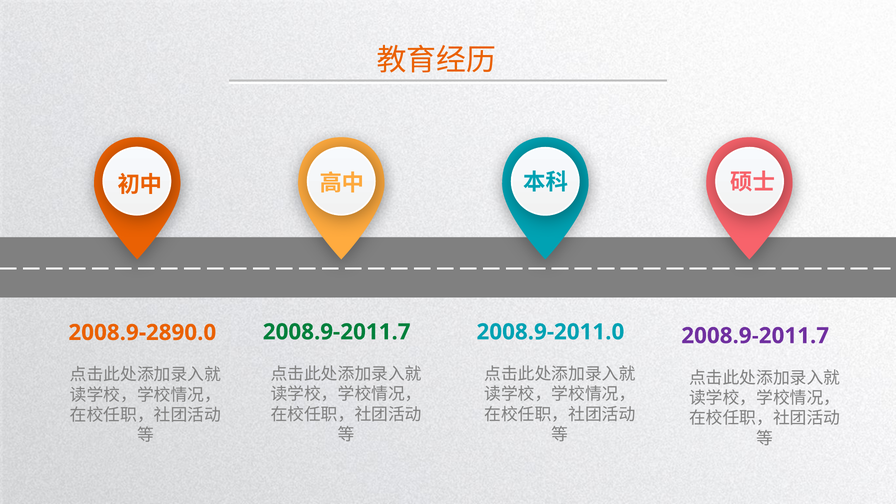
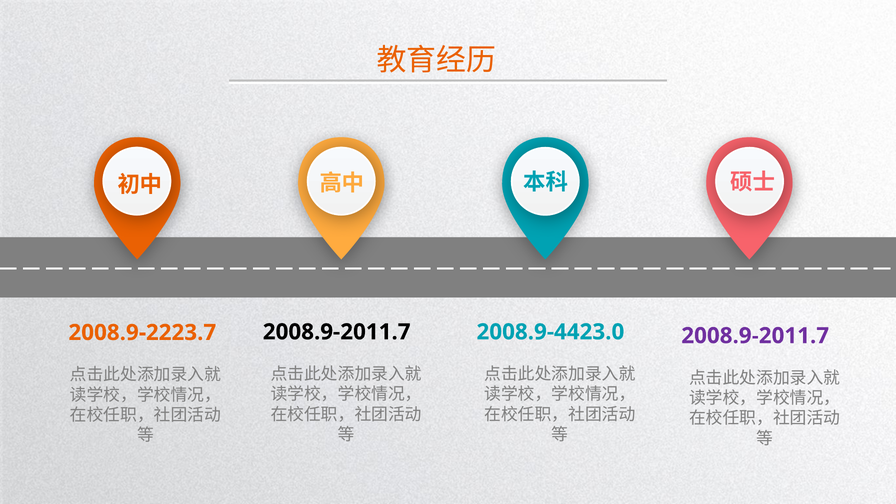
2008.9-2011.7 at (337, 332) colour: green -> black
2008.9-2011.0: 2008.9-2011.0 -> 2008.9-4423.0
2008.9-2890.0: 2008.9-2890.0 -> 2008.9-2223.7
